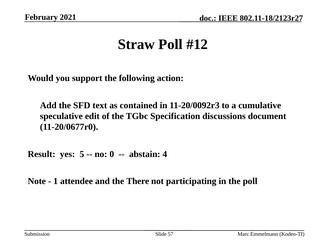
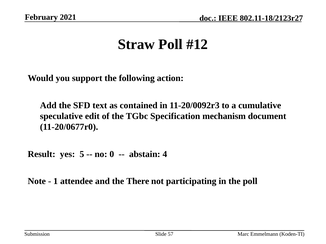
discussions: discussions -> mechanism
